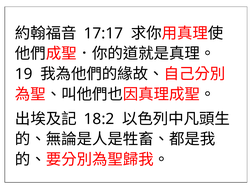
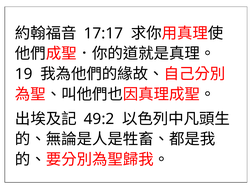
18:2: 18:2 -> 49:2
